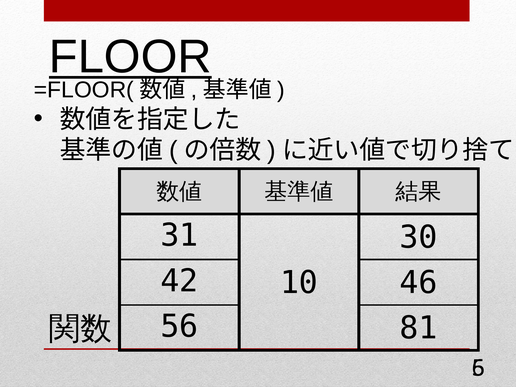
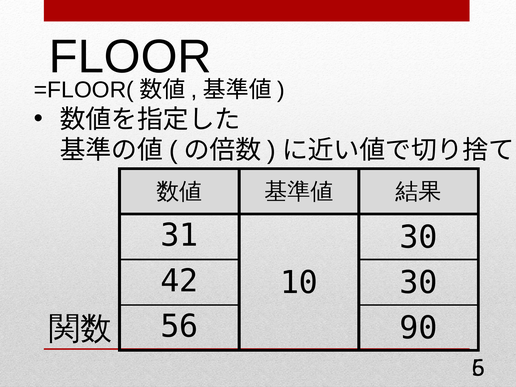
FLOOR underline: present -> none
42 46: 46 -> 30
81: 81 -> 90
